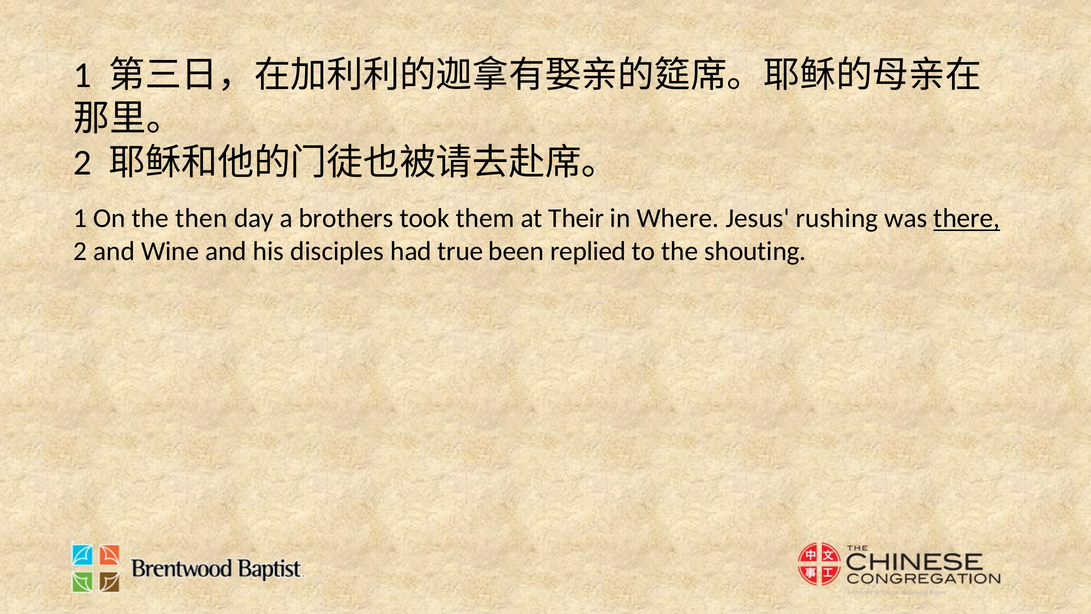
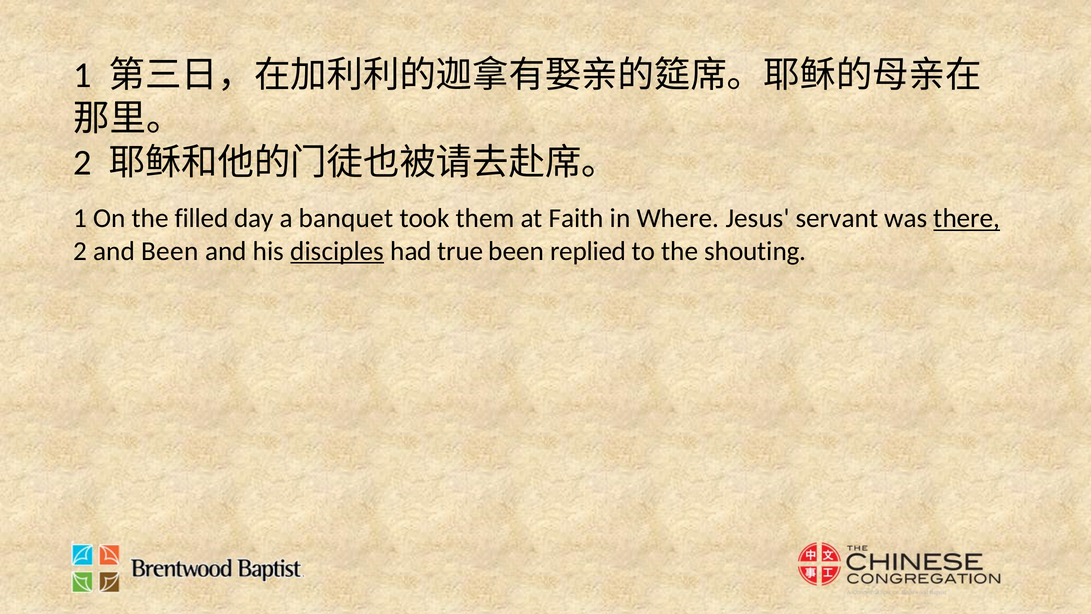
then: then -> filled
brothers: brothers -> banquet
Their: Their -> Faith
rushing: rushing -> servant
and Wine: Wine -> Been
disciples underline: none -> present
